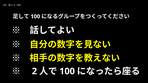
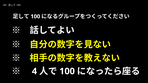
2: 2 -> 4
